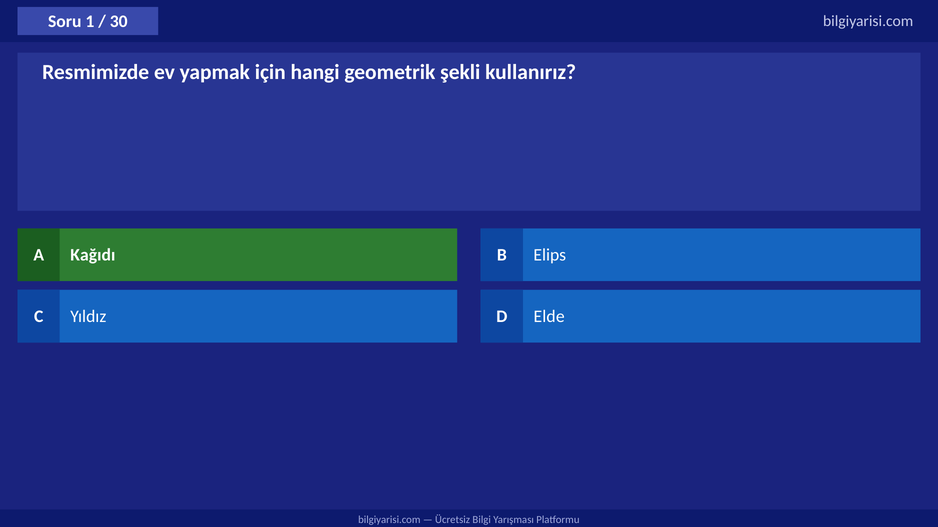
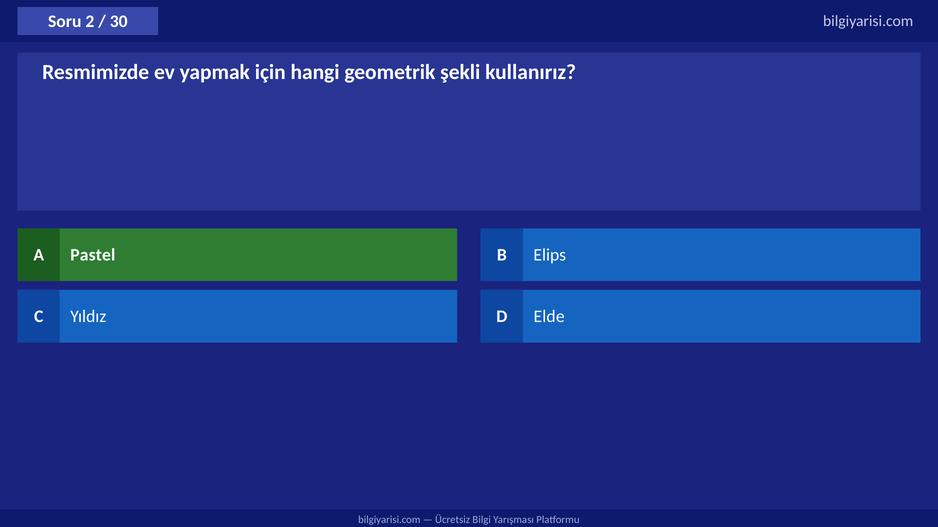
1: 1 -> 2
Kağıdı: Kağıdı -> Pastel
